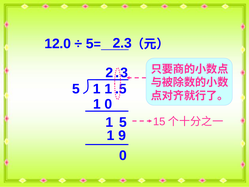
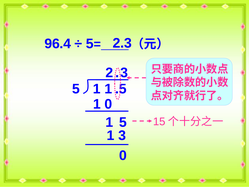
12.0: 12.0 -> 96.4
1 9: 9 -> 3
